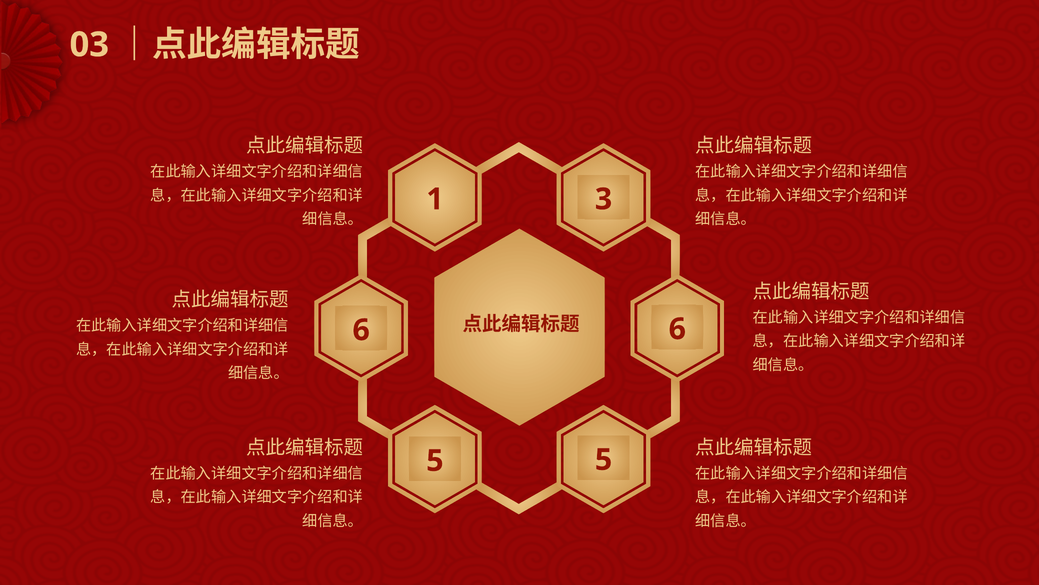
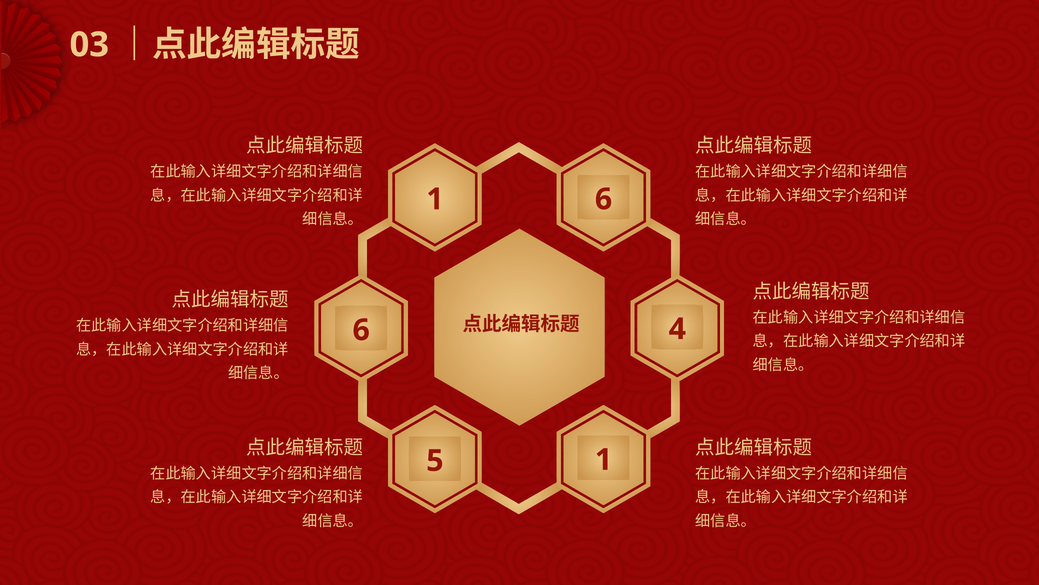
1 3: 3 -> 6
6 6: 6 -> 4
5 5: 5 -> 1
